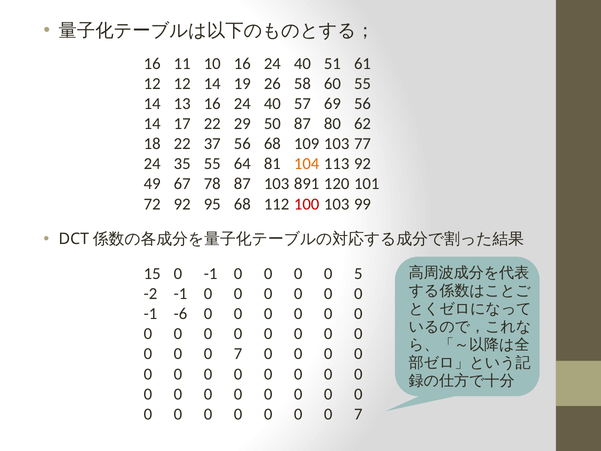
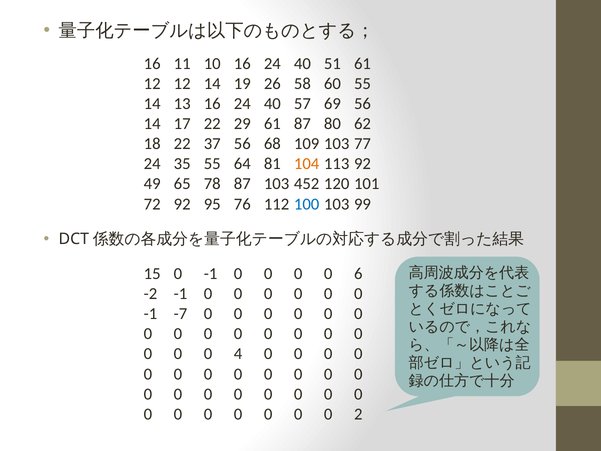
29 50: 50 -> 61
67: 67 -> 65
891: 891 -> 452
95 68: 68 -> 76
100 colour: red -> blue
5: 5 -> 6
-6: -6 -> -7
7 at (238, 354): 7 -> 4
7 at (358, 414): 7 -> 2
